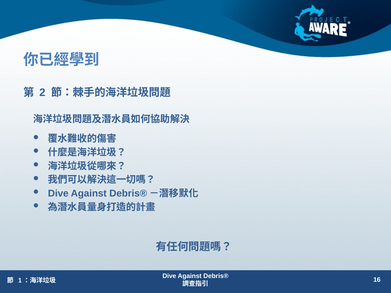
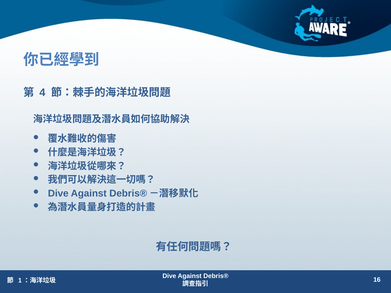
2: 2 -> 4
